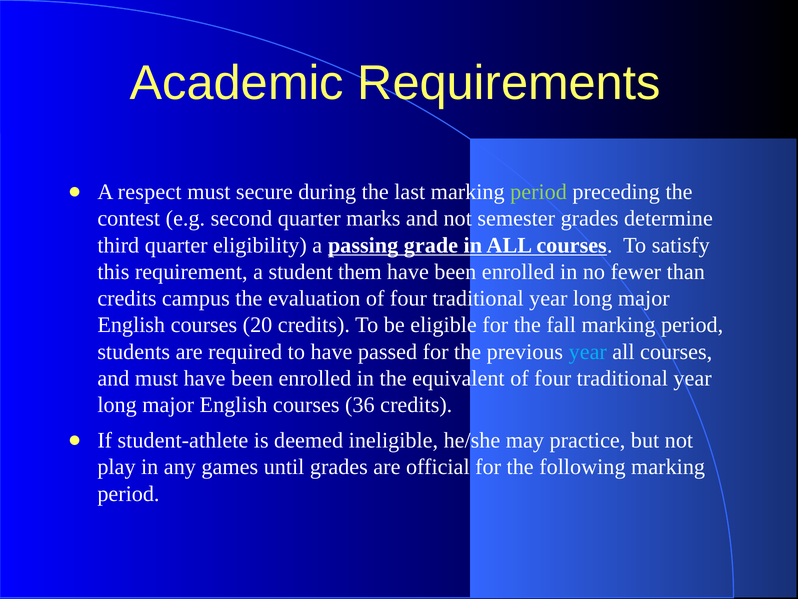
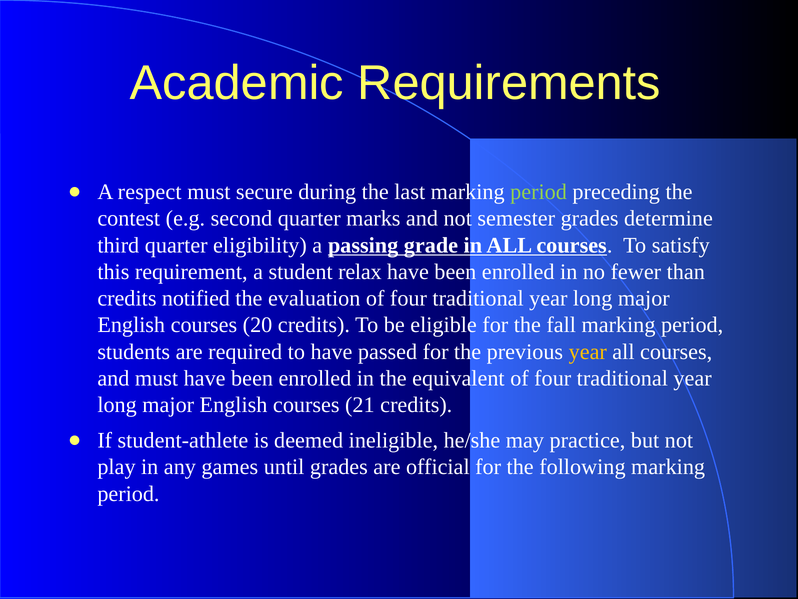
them: them -> relax
campus: campus -> notified
year at (588, 351) colour: light blue -> yellow
36: 36 -> 21
